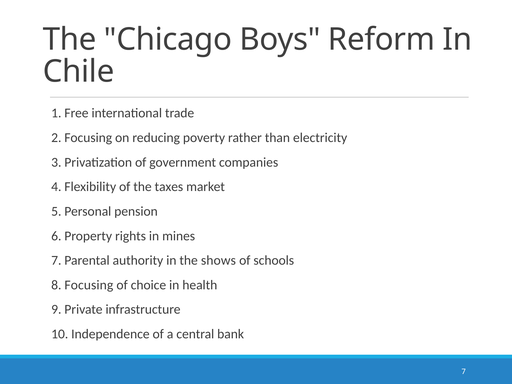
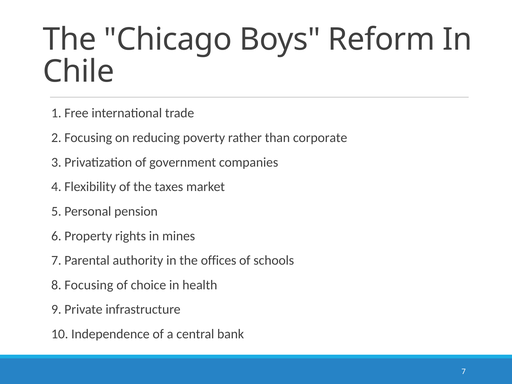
electricity: electricity -> corporate
shows: shows -> offices
